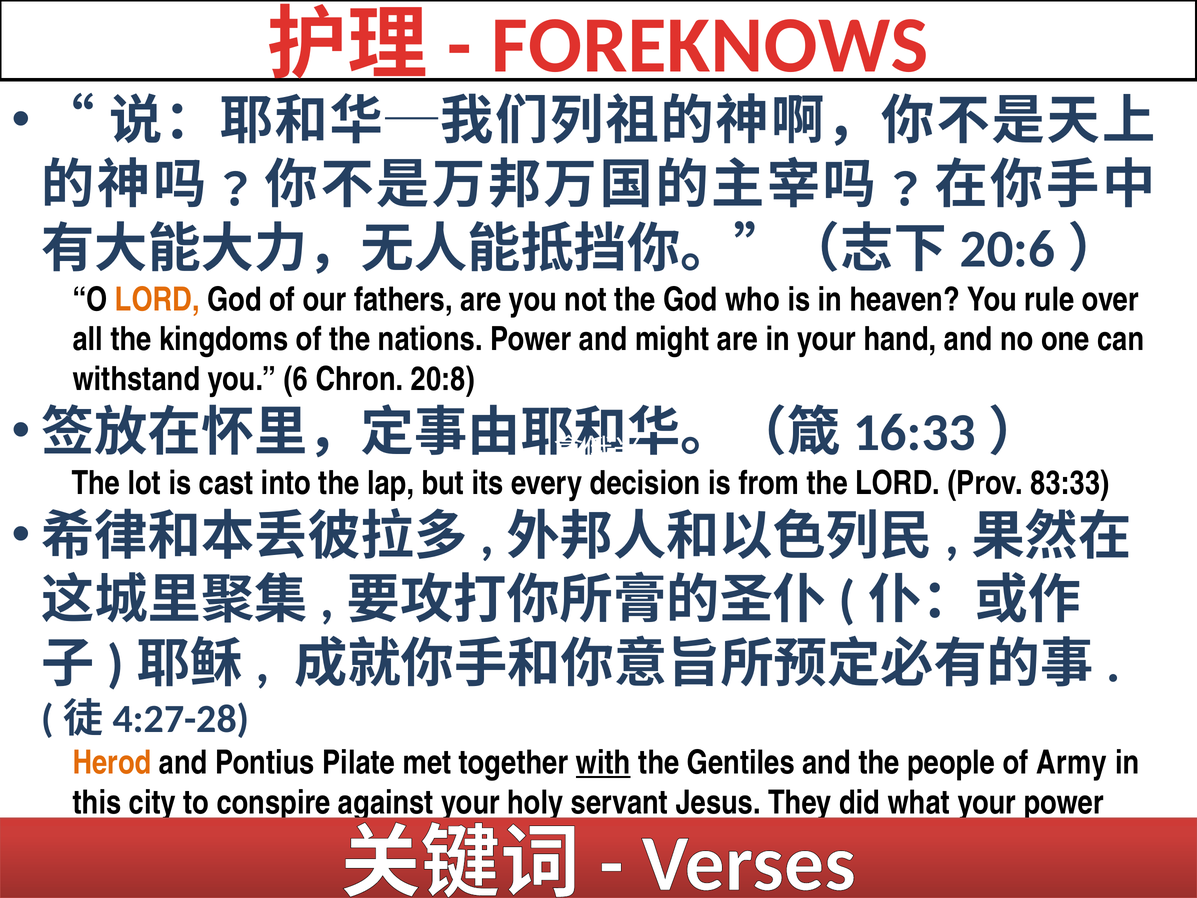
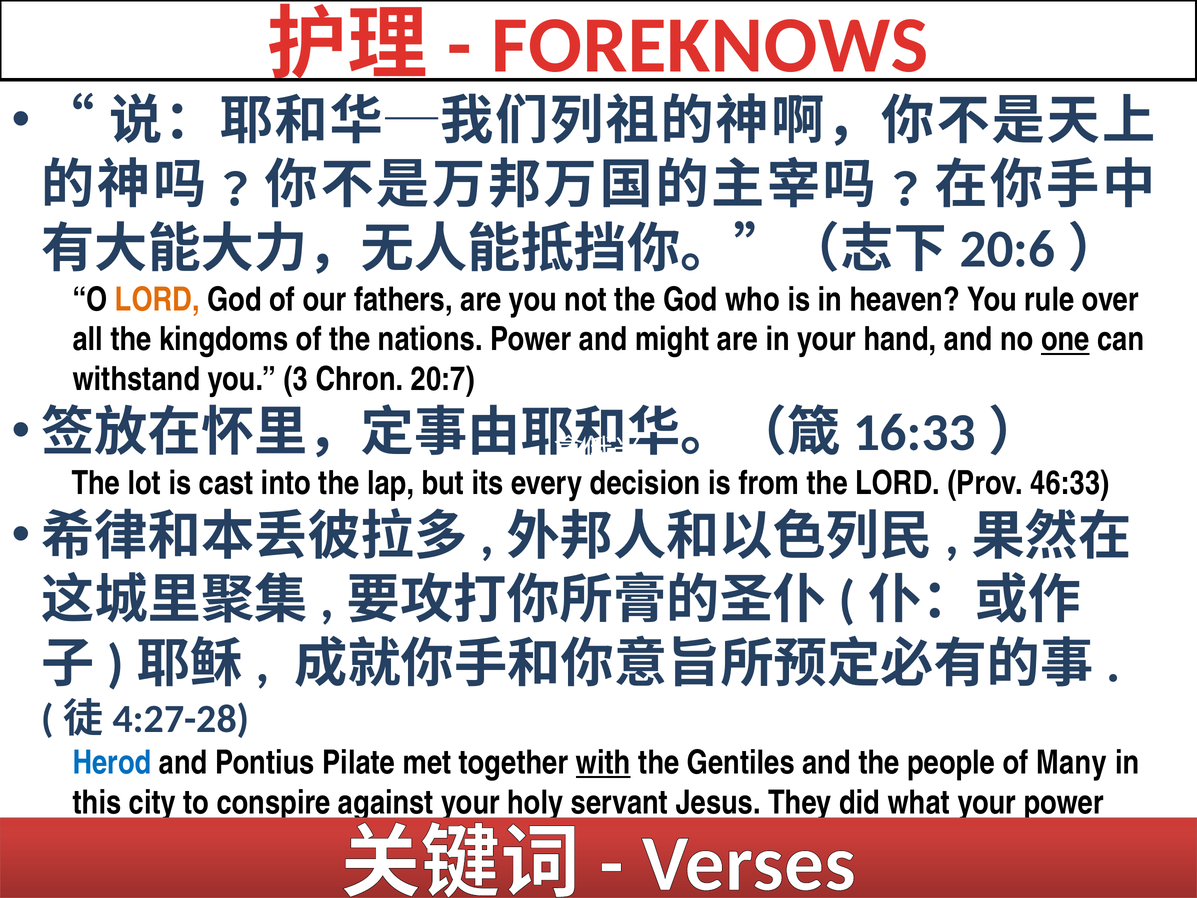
one underline: none -> present
6: 6 -> 3
20:8: 20:8 -> 20:7
83:33: 83:33 -> 46:33
Herod colour: orange -> blue
Army: Army -> Many
